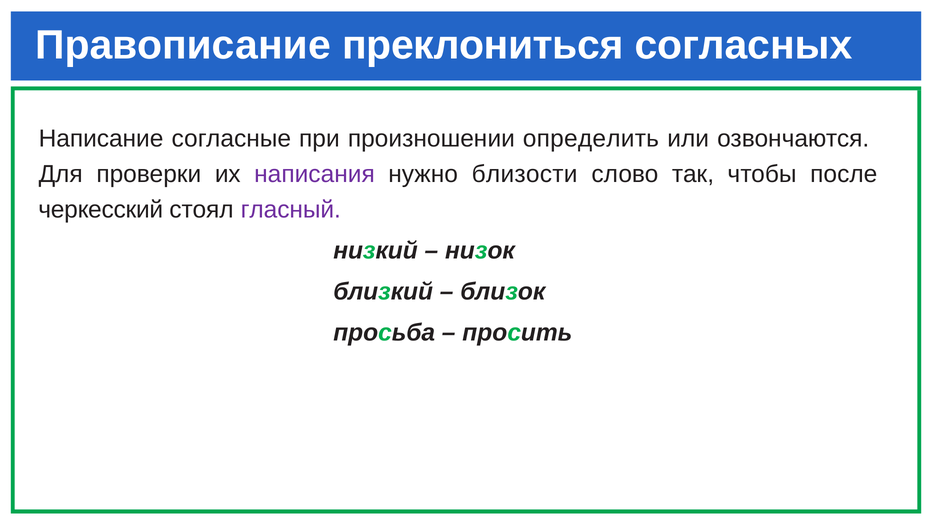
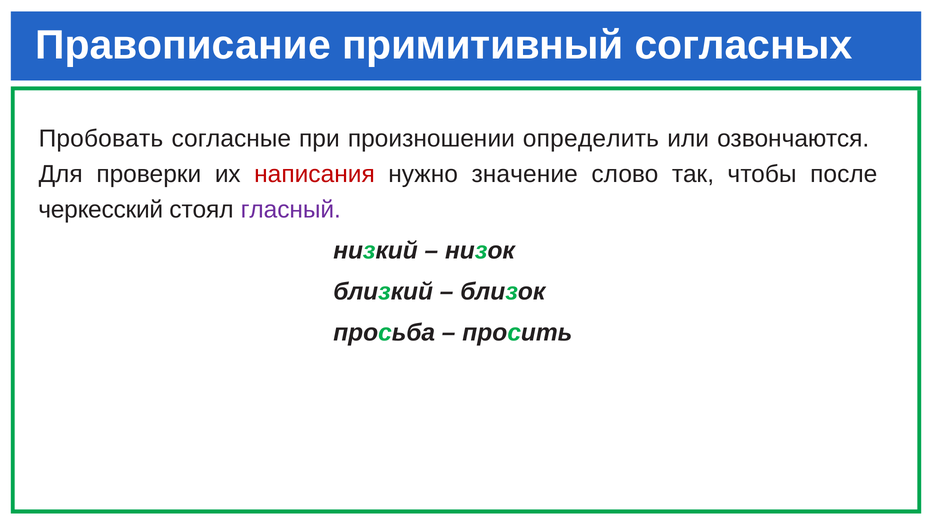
преклониться: преклониться -> примитивный
Написание: Написание -> Пробовать
написания colour: purple -> red
близости: близости -> значение
